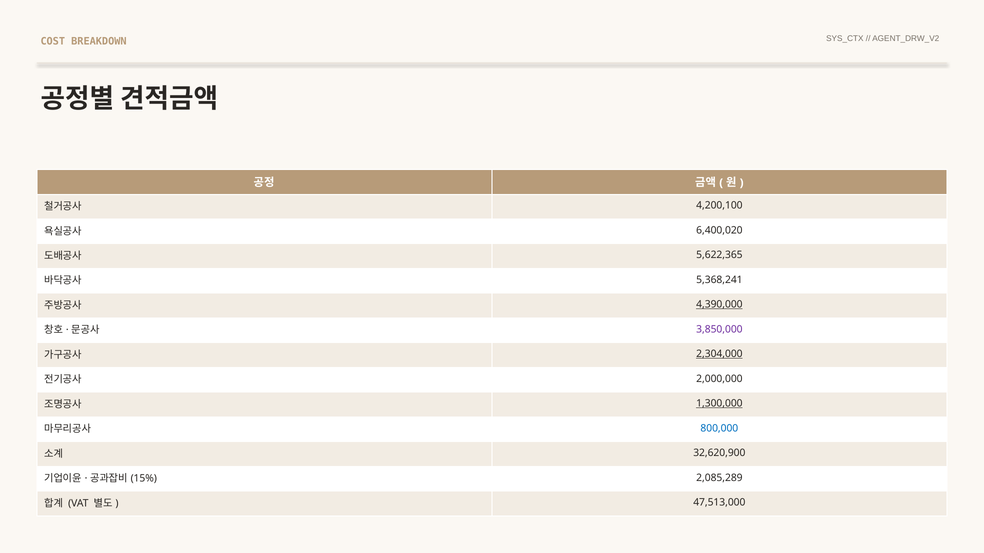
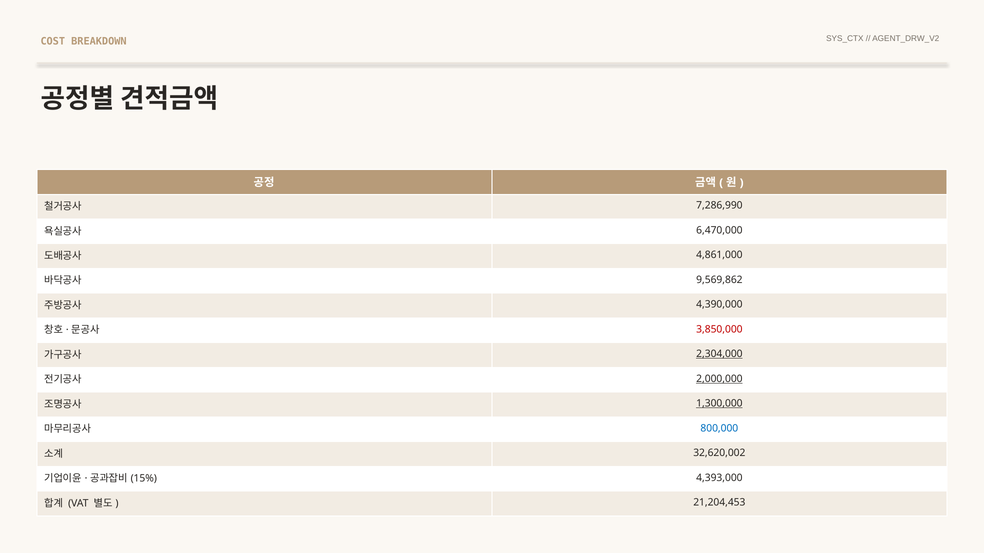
4,200,100: 4,200,100 -> 7,286,990
6,400,020: 6,400,020 -> 6,470,000
5,622,365: 5,622,365 -> 4,861,000
5,368,241: 5,368,241 -> 9,569,862
4,390,000 underline: present -> none
3,850,000 colour: purple -> red
2,000,000 underline: none -> present
32,620,900: 32,620,900 -> 32,620,002
2,085,289: 2,085,289 -> 4,393,000
47,513,000: 47,513,000 -> 21,204,453
